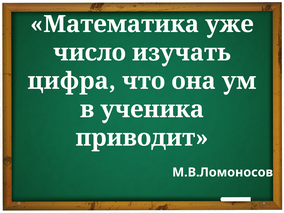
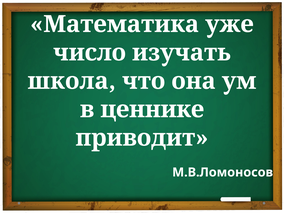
цифра: цифра -> школа
ученика: ученика -> ценнике
